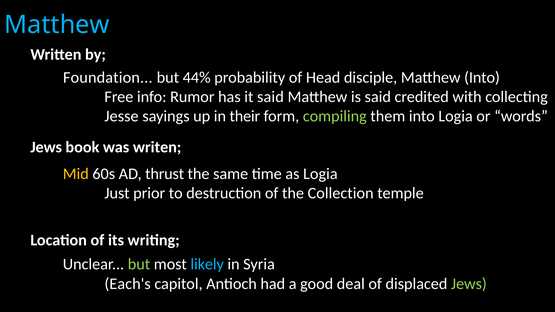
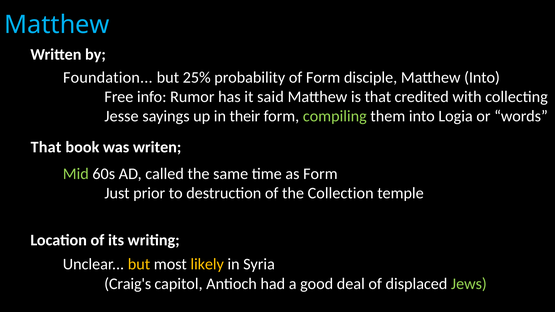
44%: 44% -> 25%
of Head: Head -> Form
is said: said -> that
Jews at (46, 147): Jews -> That
Mid colour: yellow -> light green
thrust: thrust -> called
as Logia: Logia -> Form
but at (139, 264) colour: light green -> yellow
likely colour: light blue -> yellow
Each's: Each's -> Craig's
